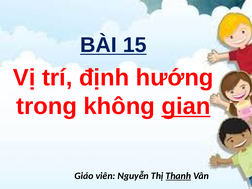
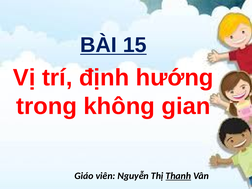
gian underline: present -> none
